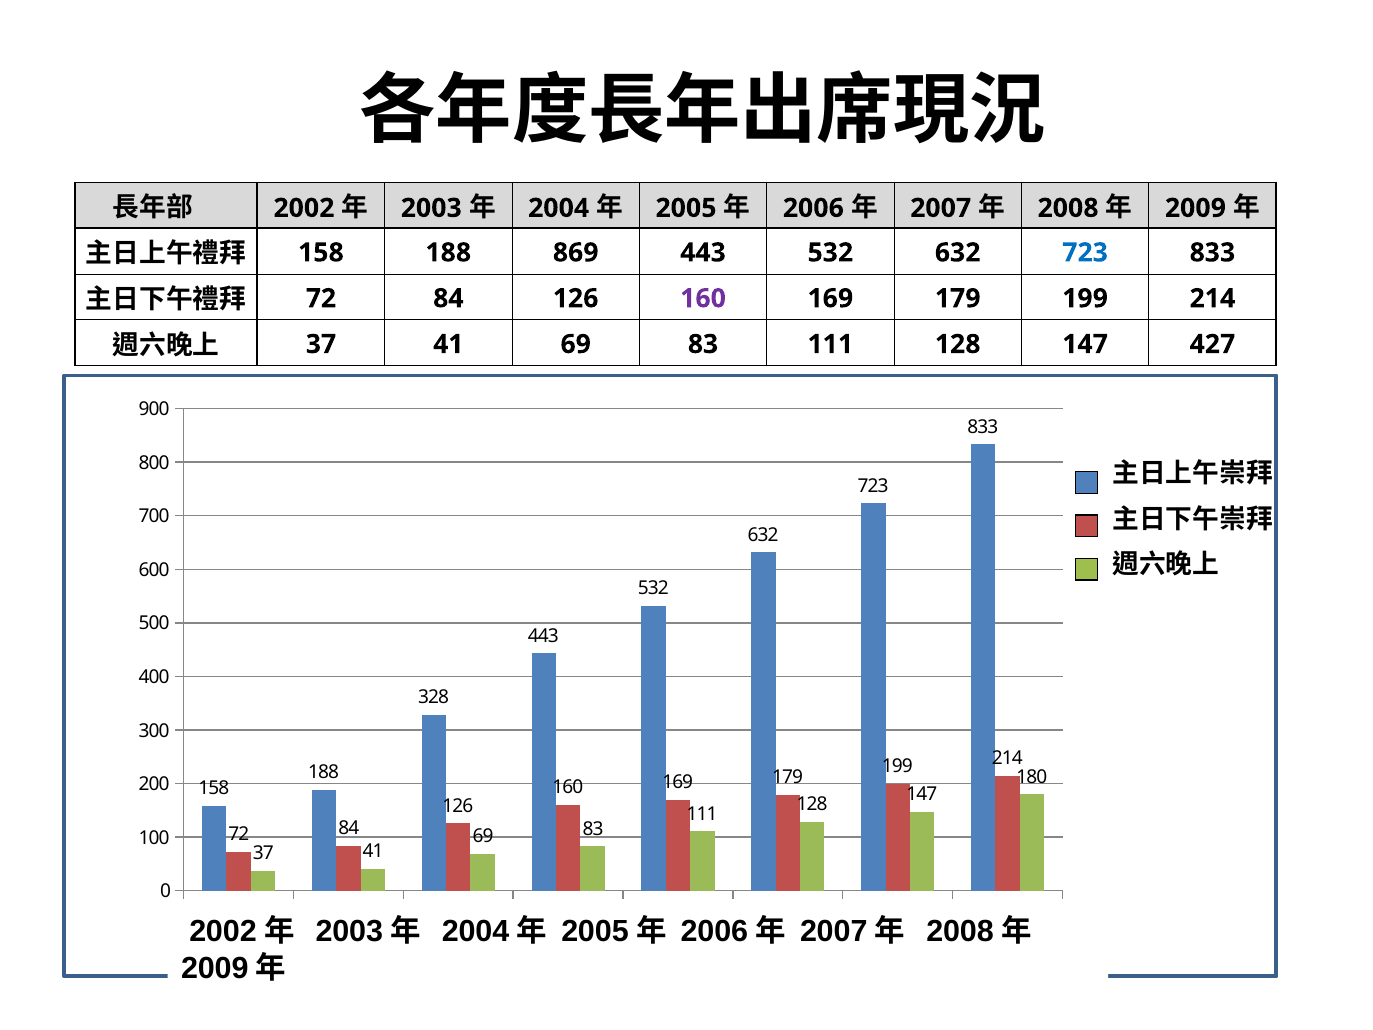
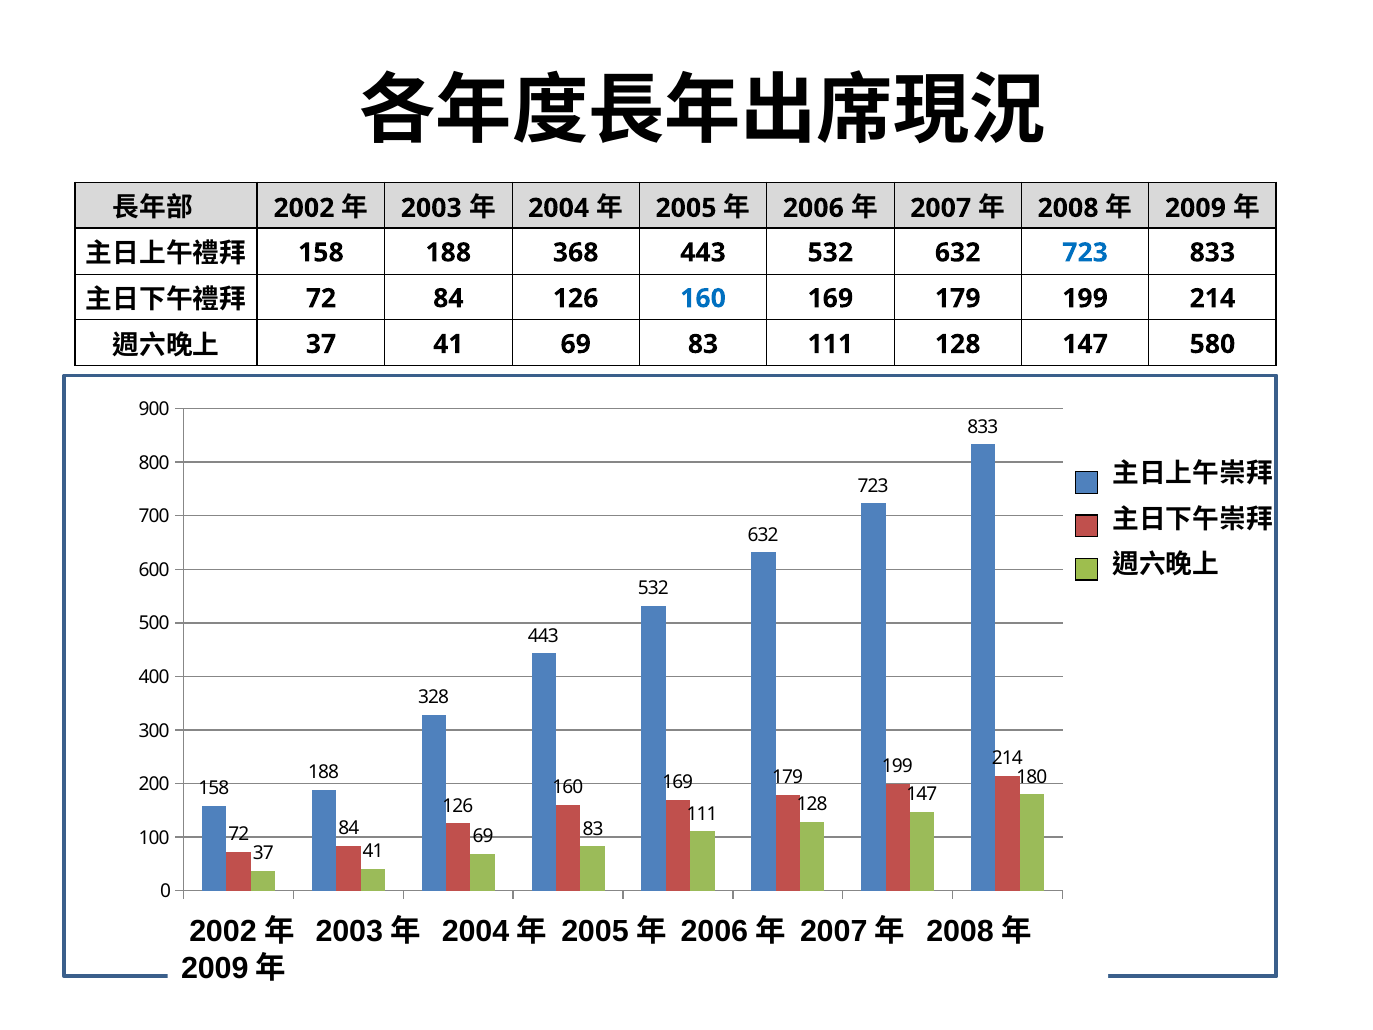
869: 869 -> 368
160 at (703, 298) colour: purple -> blue
427: 427 -> 580
